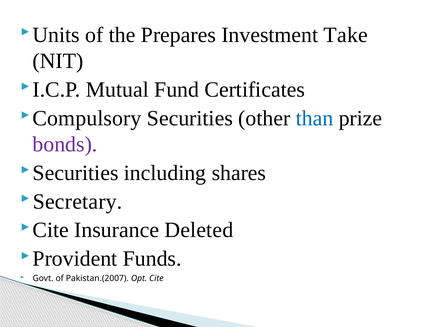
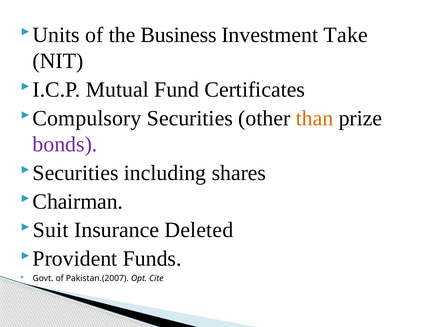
Prepares: Prepares -> Business
than colour: blue -> orange
Secretary: Secretary -> Chairman
Cite at (51, 230): Cite -> Suit
